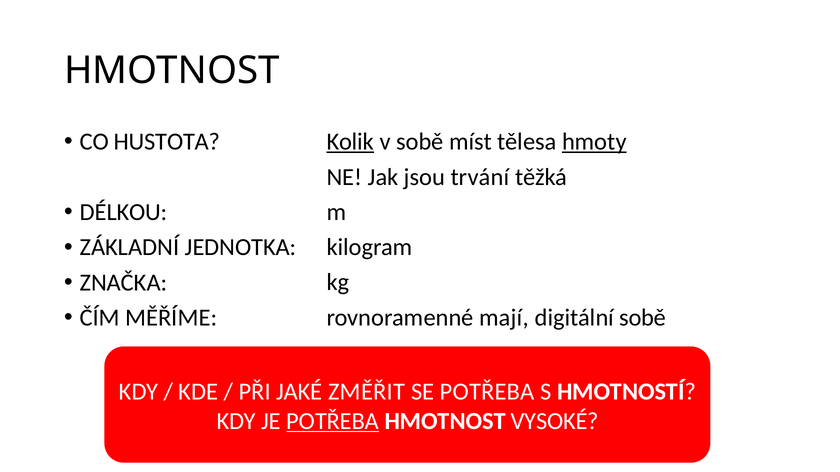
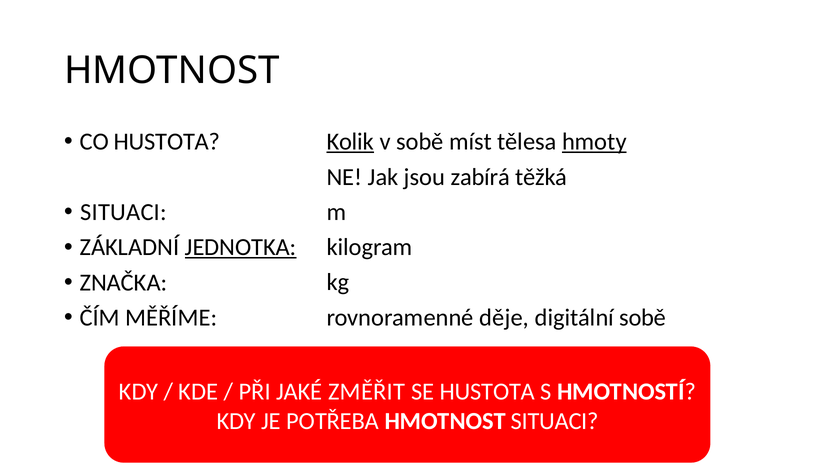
trvání: trvání -> zabírá
DÉLKOU at (124, 212): DÉLKOU -> SITUACI
JEDNOTKA underline: none -> present
mají: mají -> děje
SE POTŘEBA: POTŘEBA -> HUSTOTA
POTŘEBA at (333, 421) underline: present -> none
HMOTNOST VYSOKÉ: VYSOKÉ -> SITUACI
